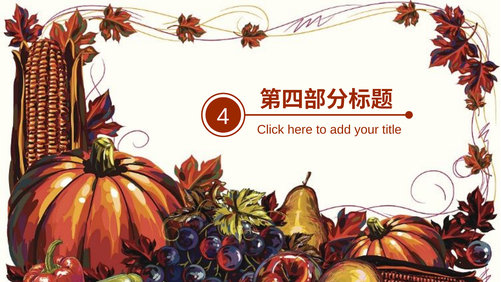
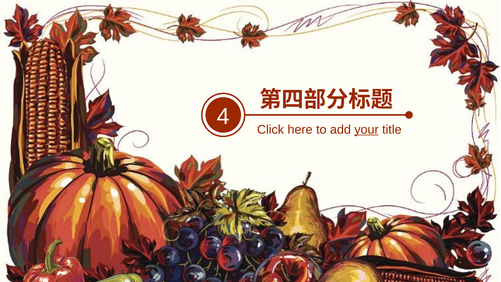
your underline: none -> present
